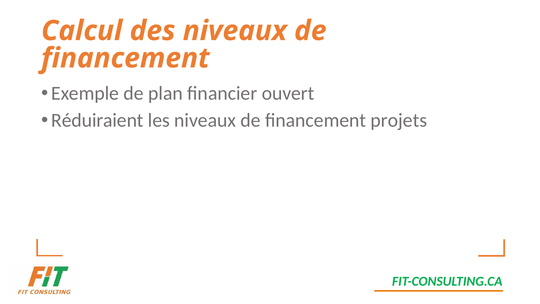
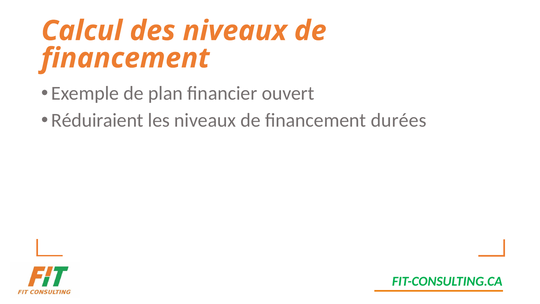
projets: projets -> durées
